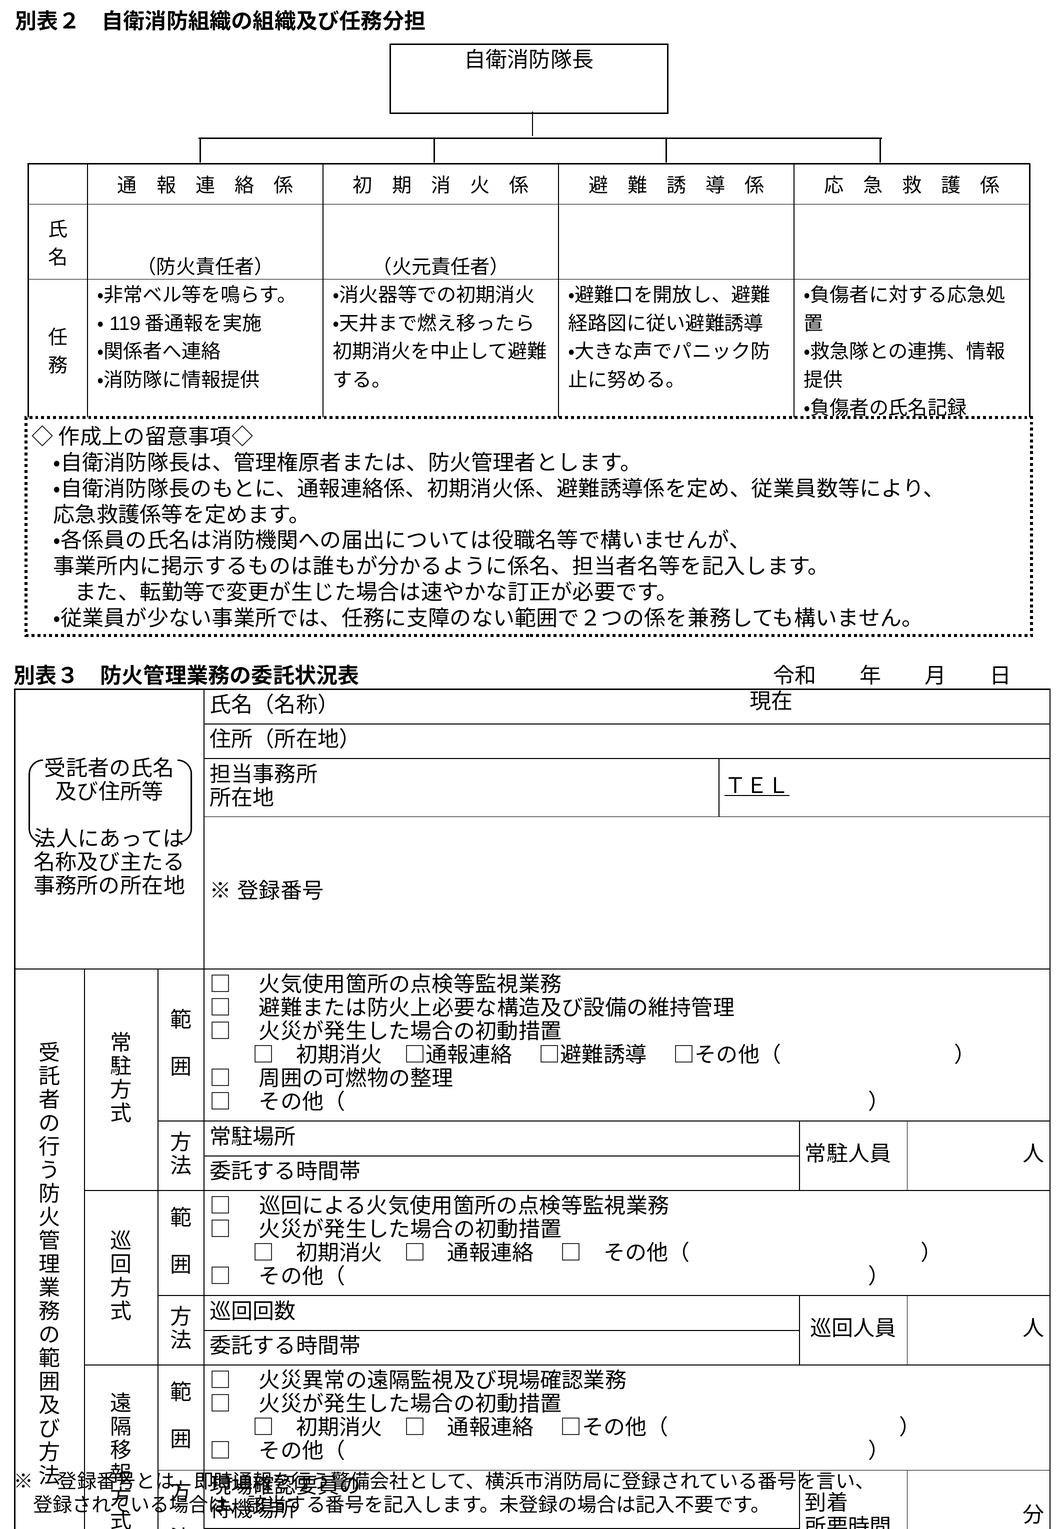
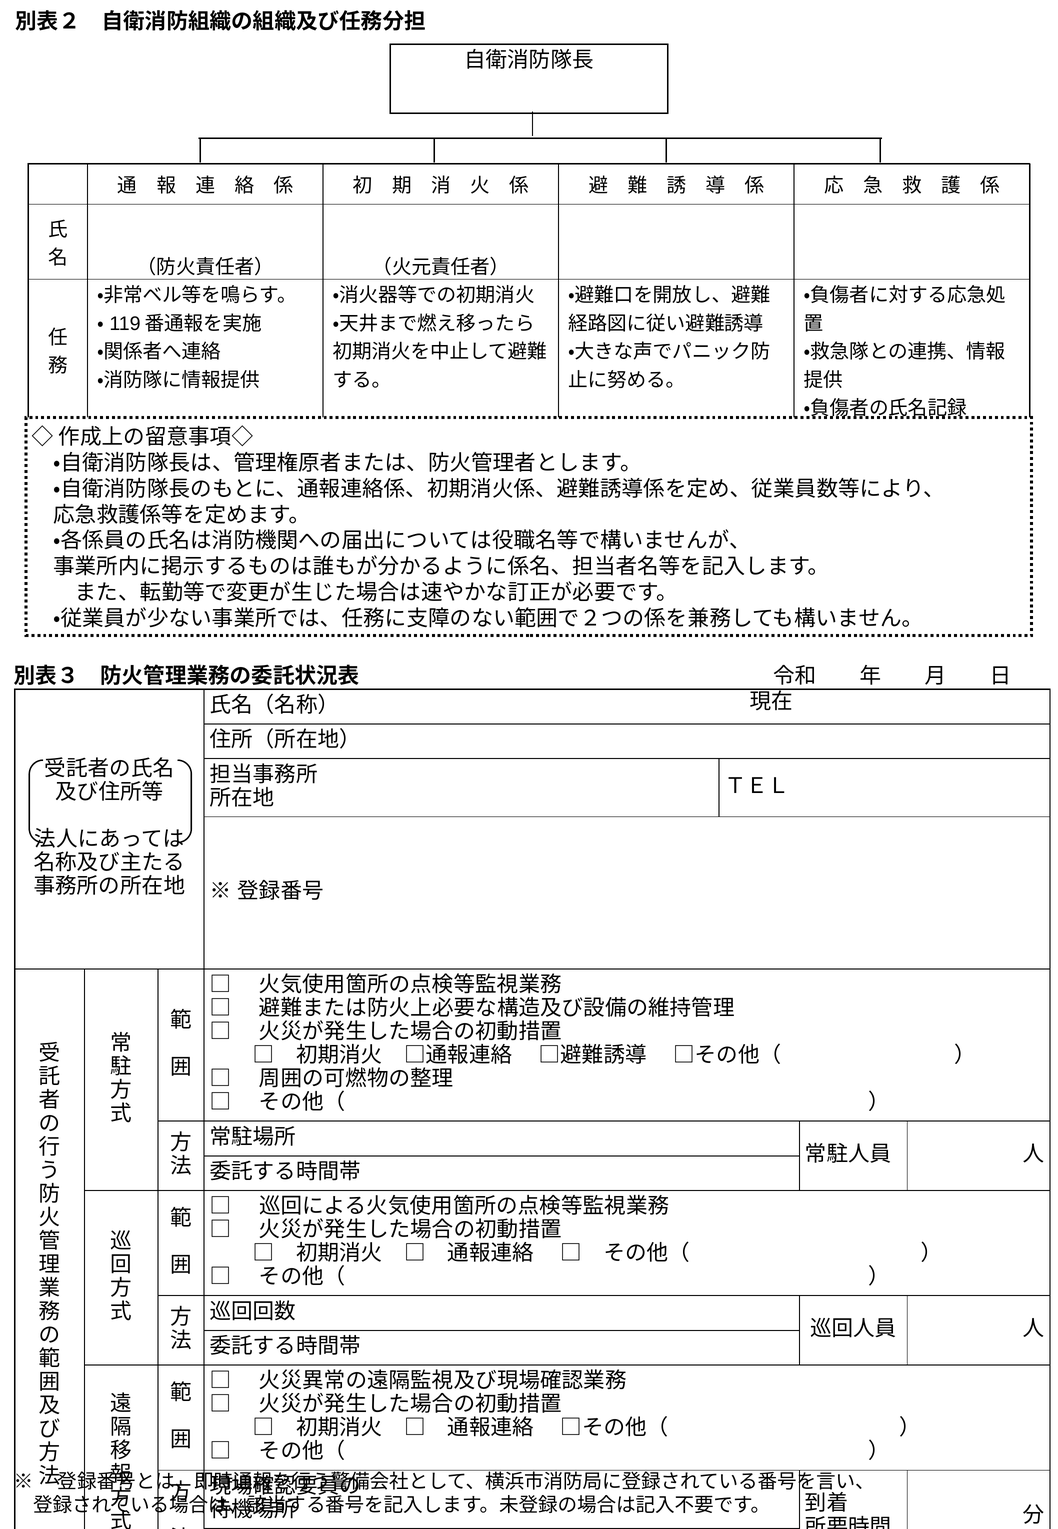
ＴＥＬ underline: present -> none
